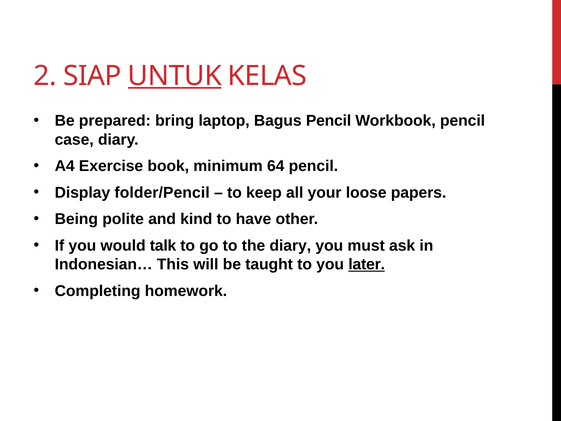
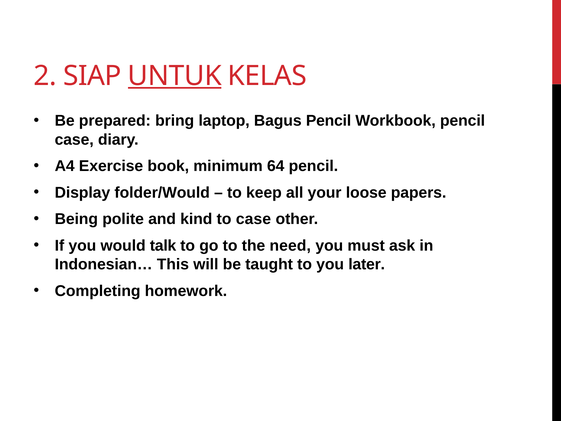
folder/Pencil: folder/Pencil -> folder/Would
to have: have -> case
the diary: diary -> need
later underline: present -> none
